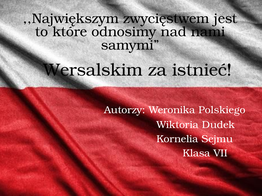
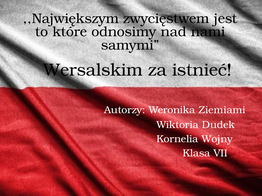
Polskiego: Polskiego -> Ziemiami
Sejmu: Sejmu -> Wojny
